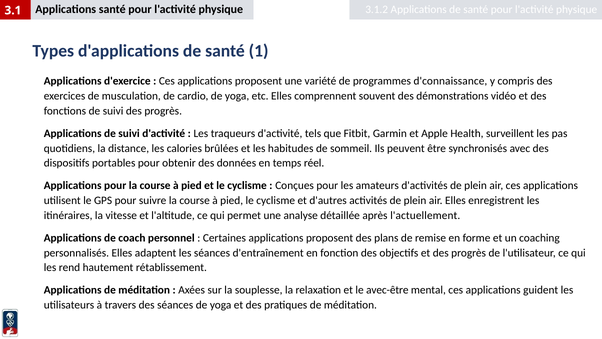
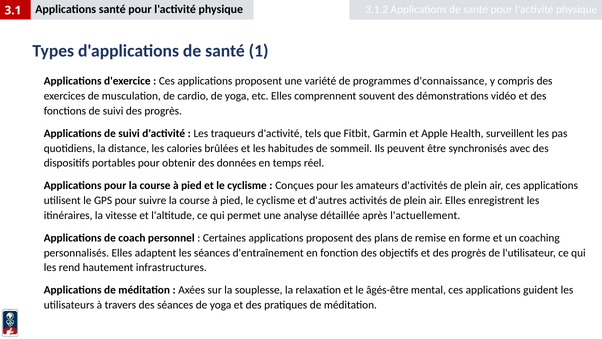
rétablissement: rétablissement -> infrastructures
avec-être: avec-être -> âgés-être
